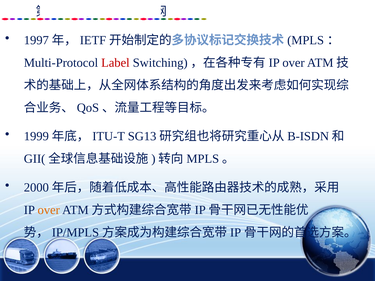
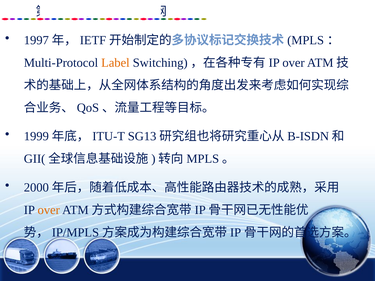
Label colour: red -> orange
